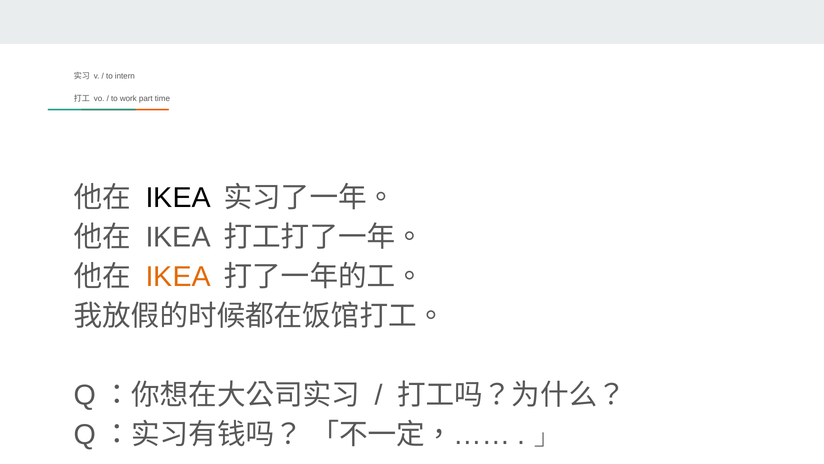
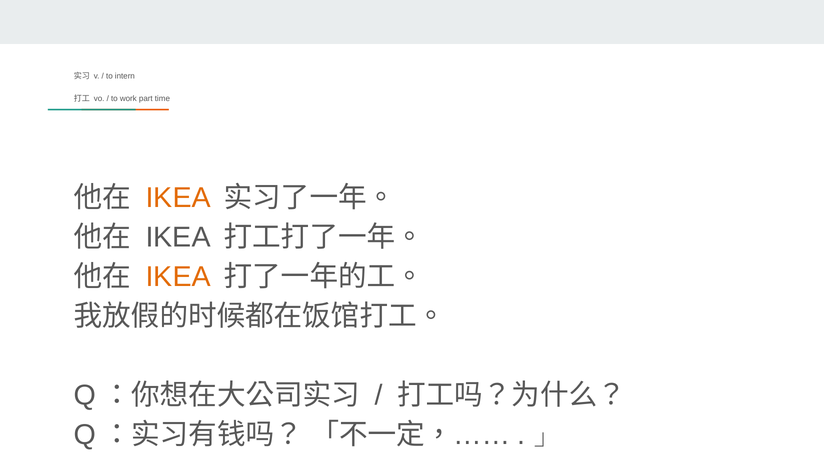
IKEA at (178, 198) colour: black -> orange
